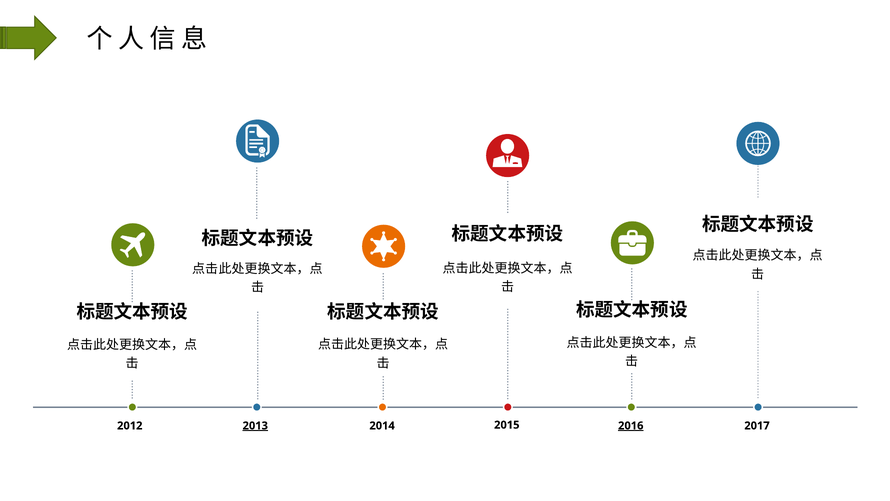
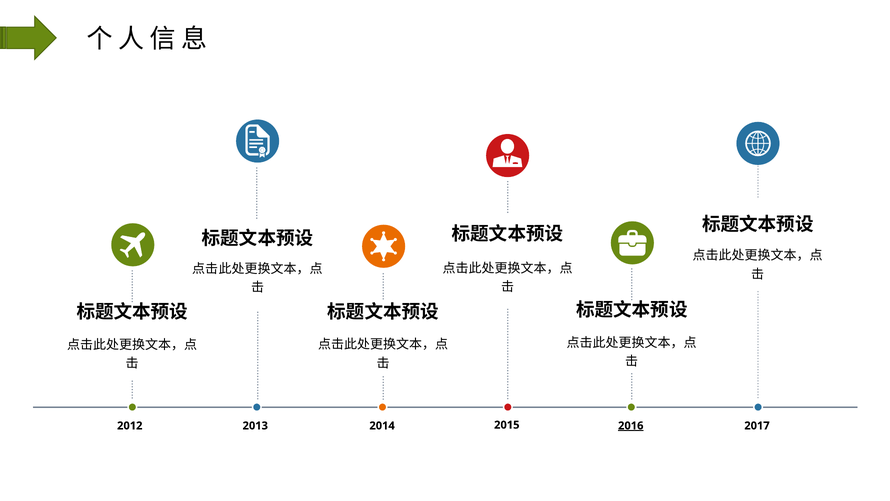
2013 underline: present -> none
